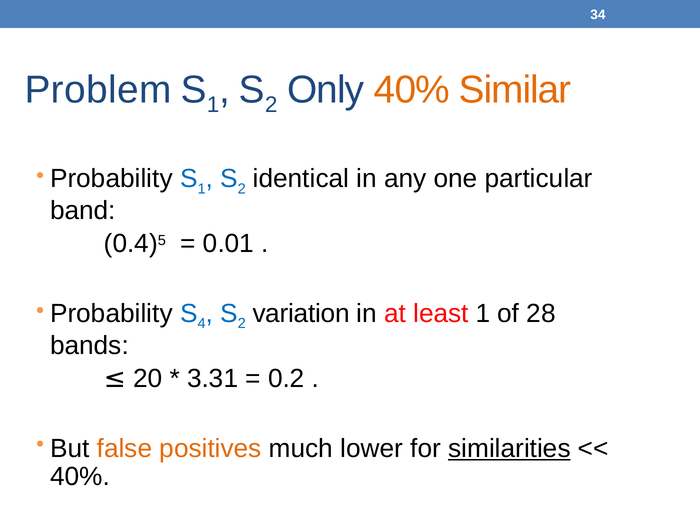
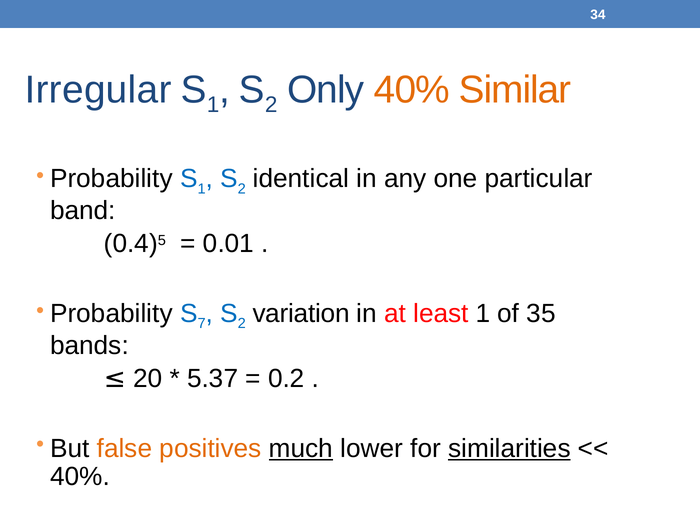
Problem: Problem -> Irregular
4: 4 -> 7
28: 28 -> 35
3.31: 3.31 -> 5.37
much underline: none -> present
